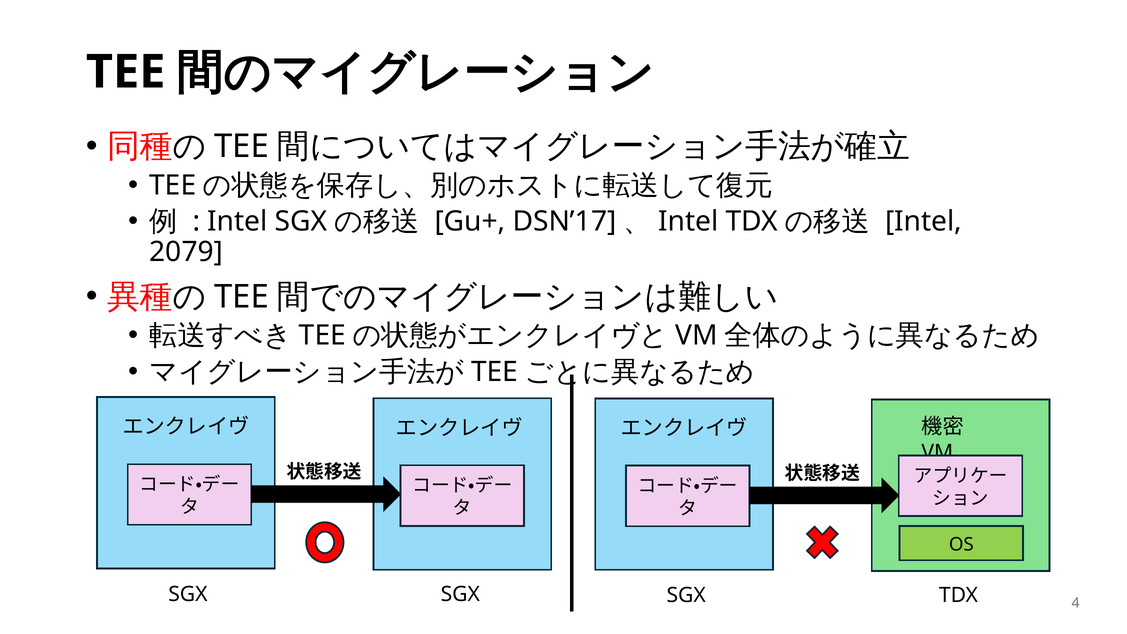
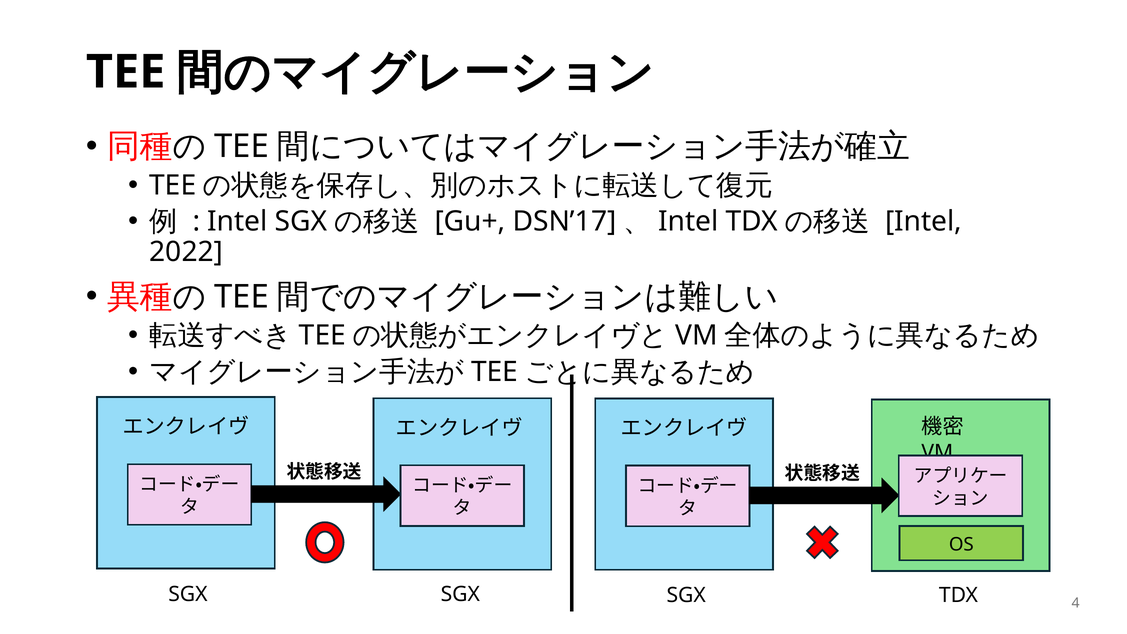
2079: 2079 -> 2022
